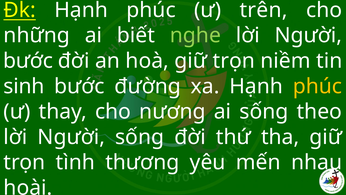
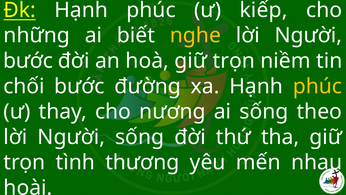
trên: trên -> kiếp
nghe colour: light green -> yellow
sinh: sinh -> chối
